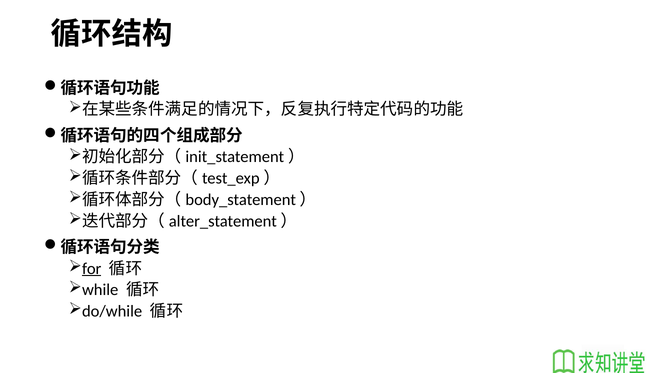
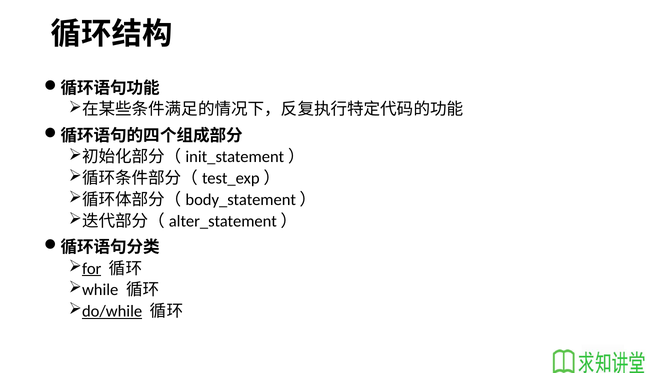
do/while underline: none -> present
